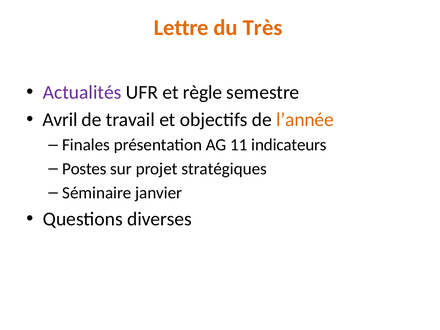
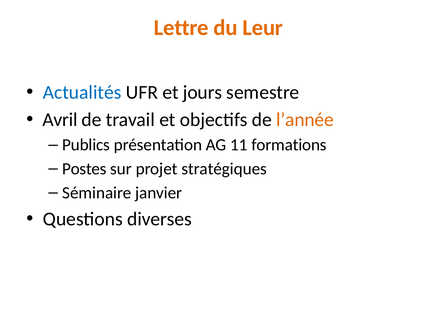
Très: Très -> Leur
Actualités colour: purple -> blue
règle: règle -> jours
Finales: Finales -> Publics
indicateurs: indicateurs -> formations
